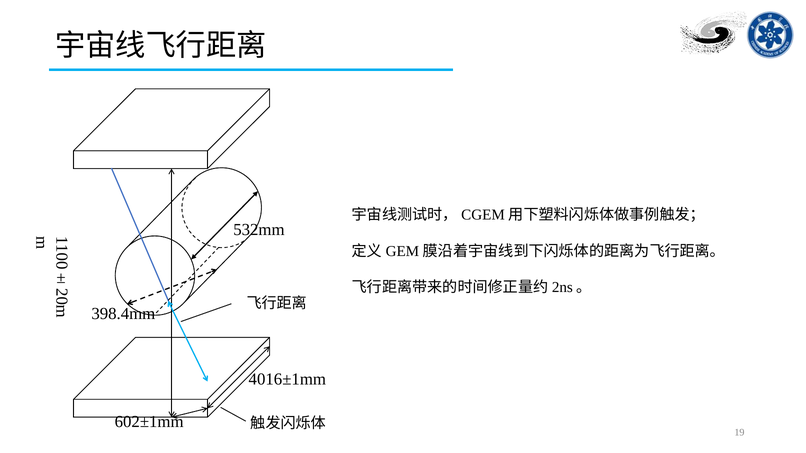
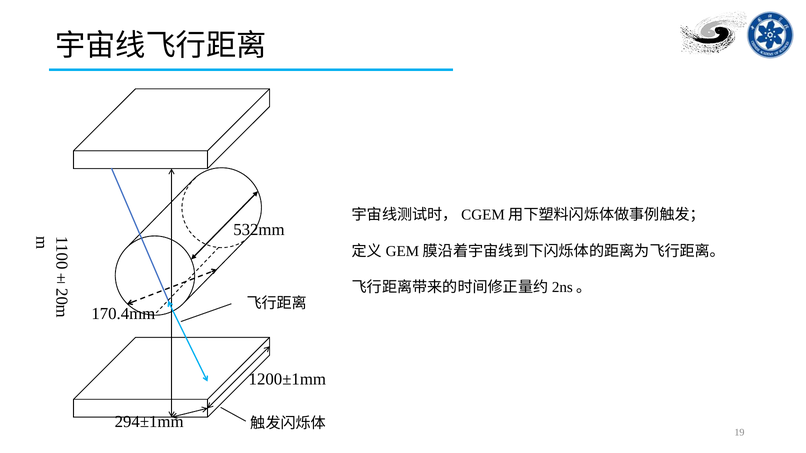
398.4mm: 398.4mm -> 170.4mm
4016±1mm: 4016±1mm -> 1200±1mm
602±1mm: 602±1mm -> 294±1mm
